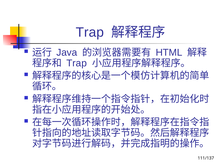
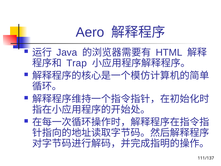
Trap at (90, 32): Trap -> Aero
